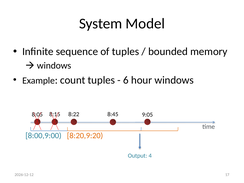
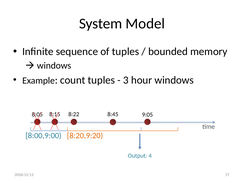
6: 6 -> 3
